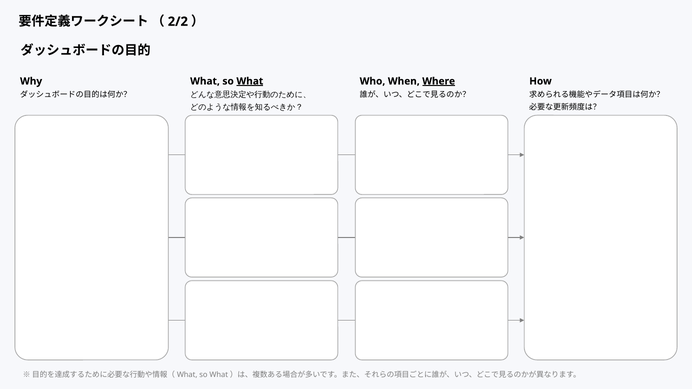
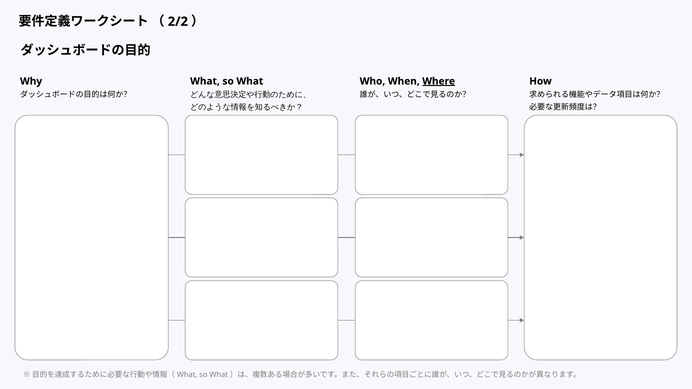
What at (250, 81) underline: present -> none
